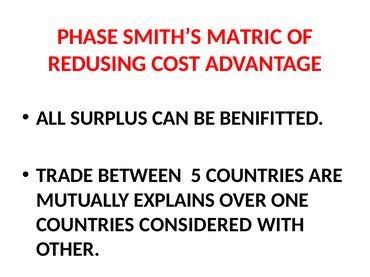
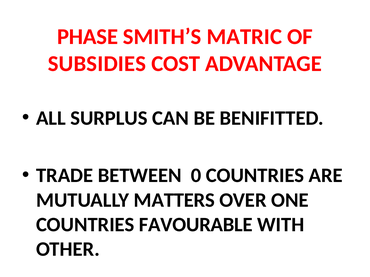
REDUSING: REDUSING -> SUBSIDIES
5: 5 -> 0
EXPLAINS: EXPLAINS -> MATTERS
CONSIDERED: CONSIDERED -> FAVOURABLE
